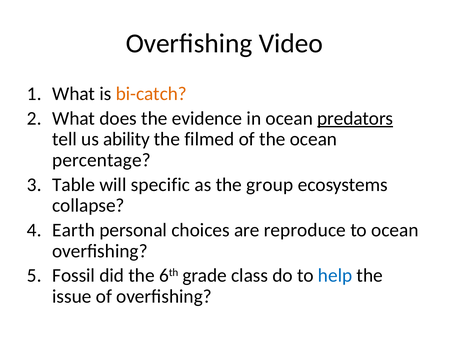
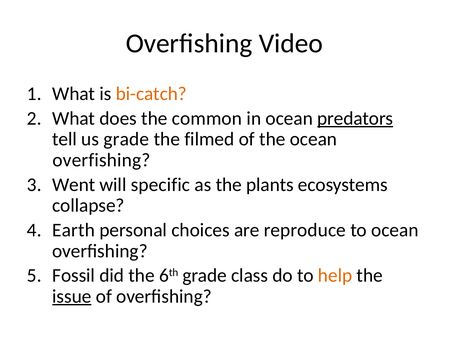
evidence: evidence -> common
us ability: ability -> grade
percentage at (101, 160): percentage -> overfishing
Table: Table -> Went
group: group -> plants
help colour: blue -> orange
issue underline: none -> present
